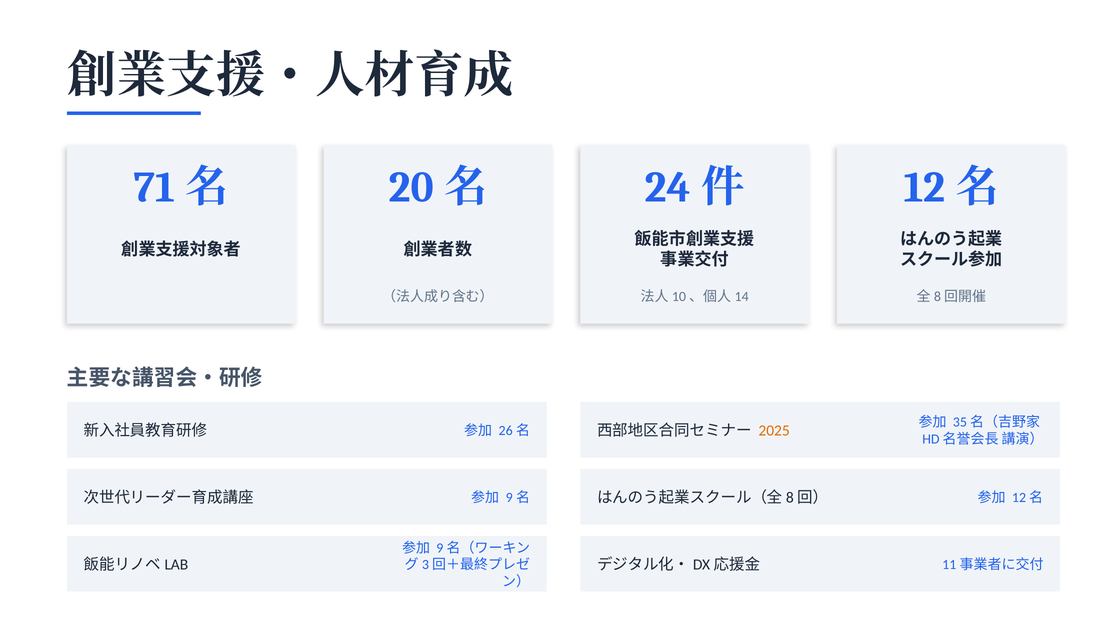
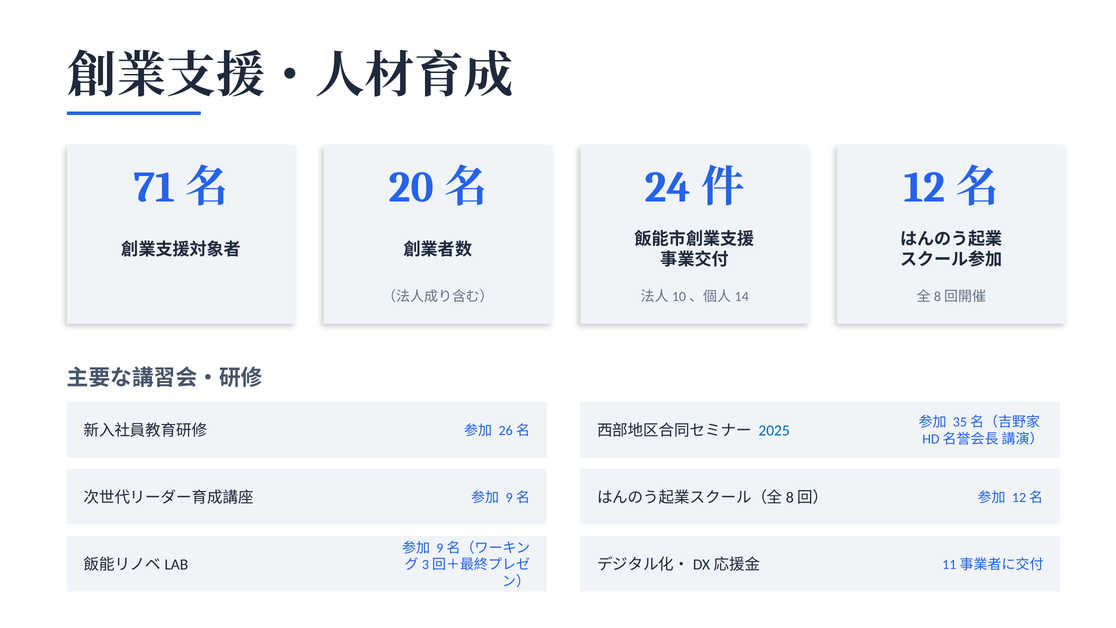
2025 colour: orange -> blue
